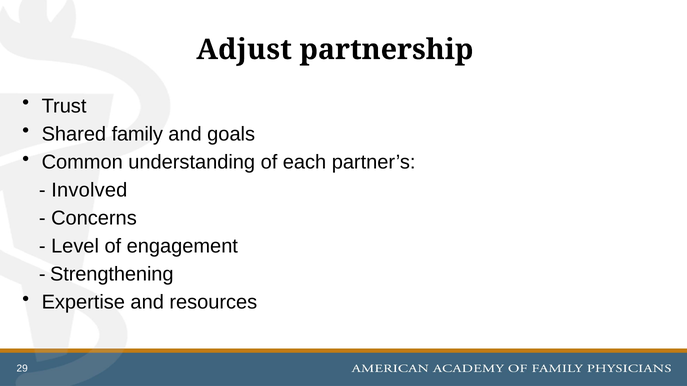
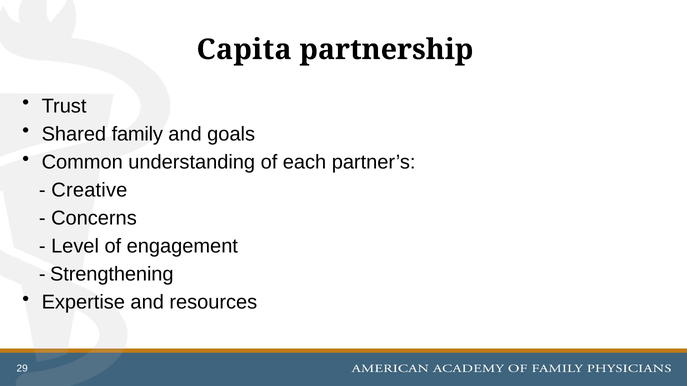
Adjust: Adjust -> Capita
Involved: Involved -> Creative
